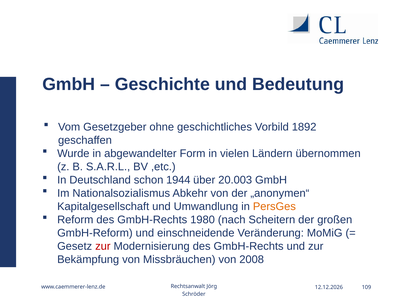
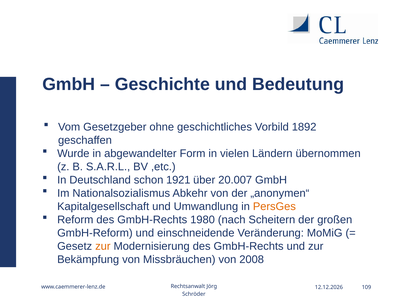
1944: 1944 -> 1921
20.003: 20.003 -> 20.007
zur at (103, 246) colour: red -> orange
